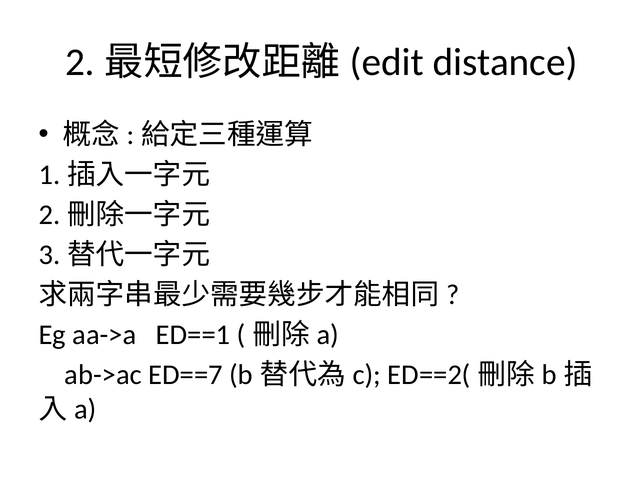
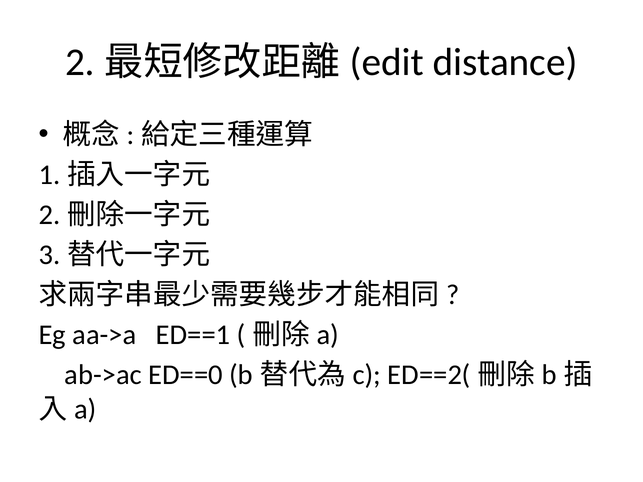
ED==7: ED==7 -> ED==0
